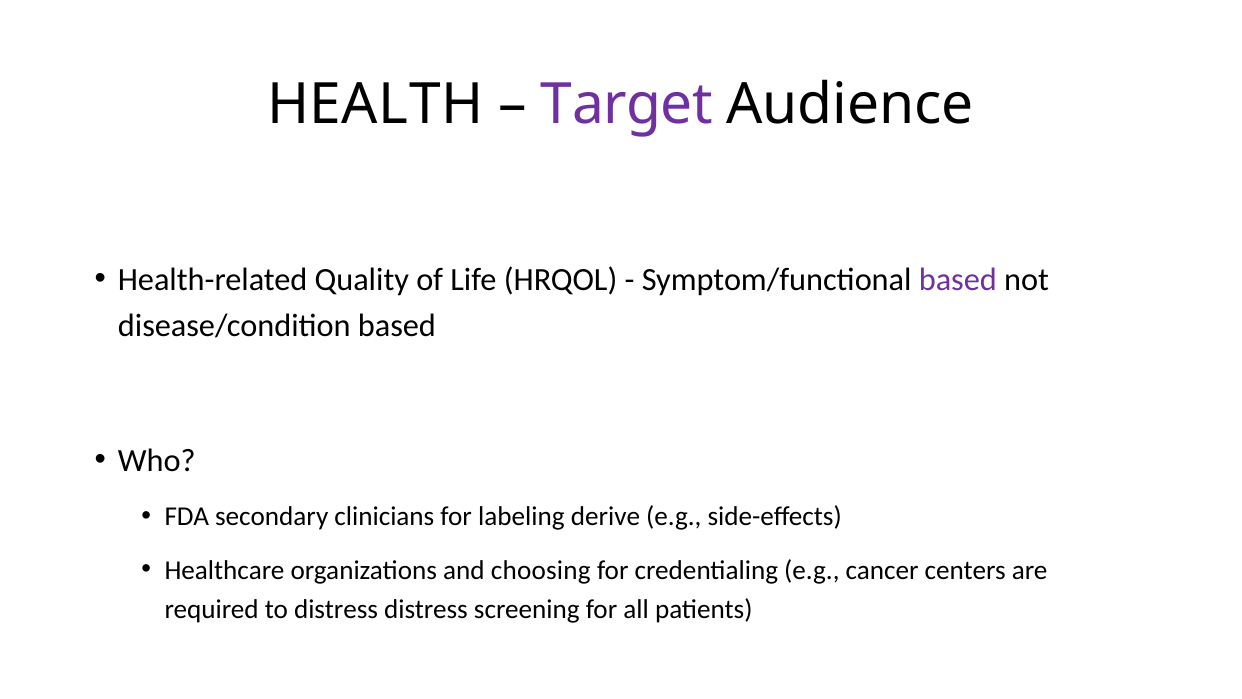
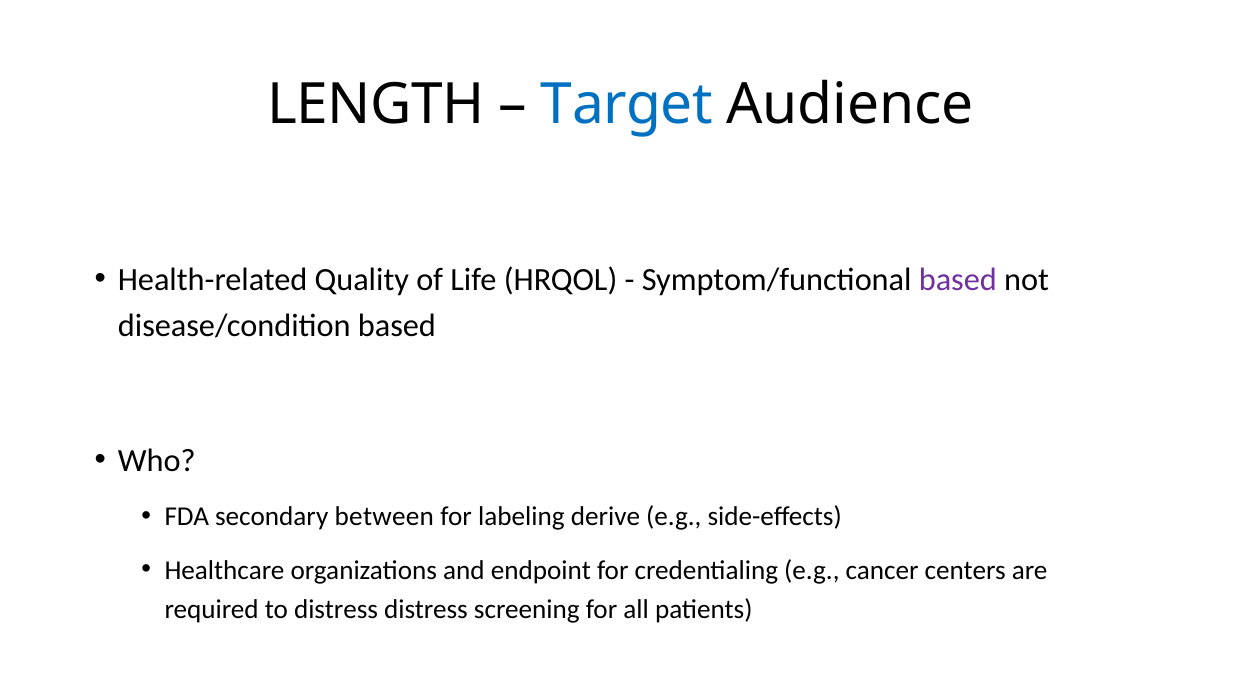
HEALTH: HEALTH -> LENGTH
Target colour: purple -> blue
clinicians: clinicians -> between
choosing: choosing -> endpoint
